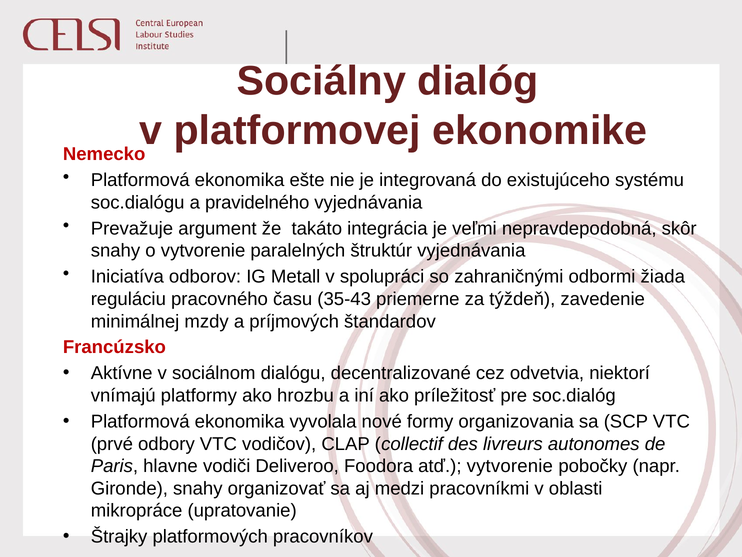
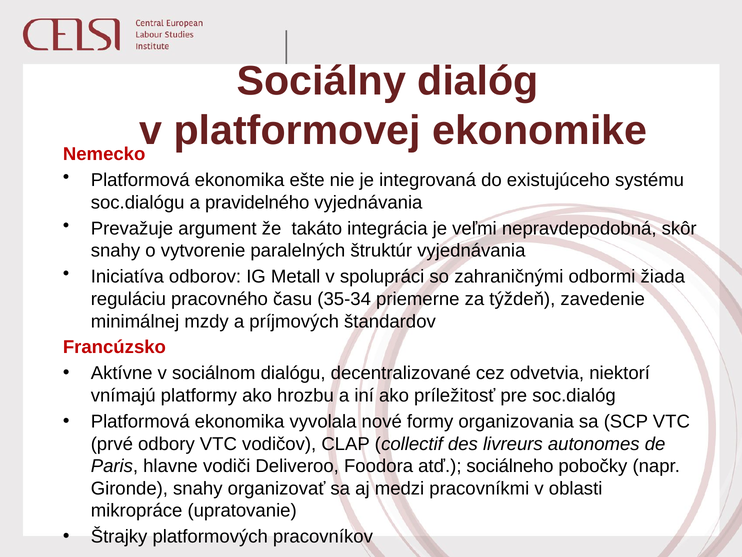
35-43: 35-43 -> 35-34
atď vytvorenie: vytvorenie -> sociálneho
